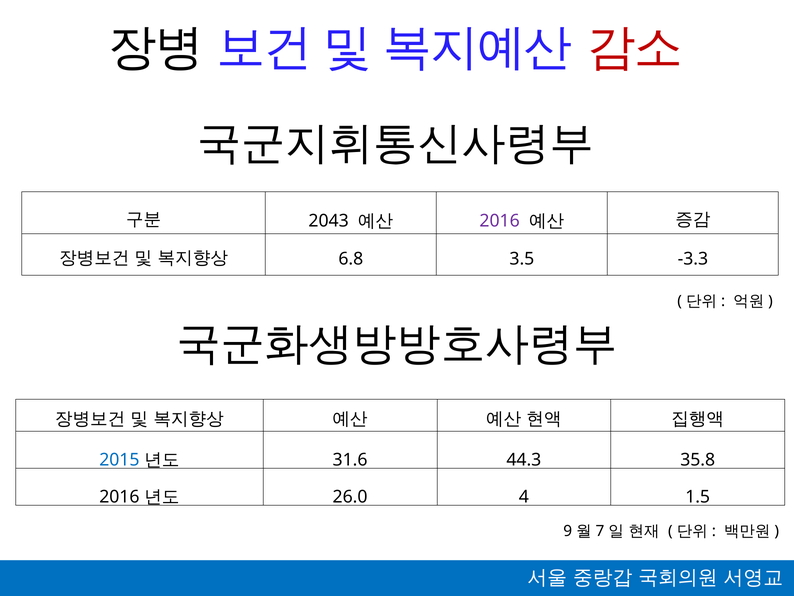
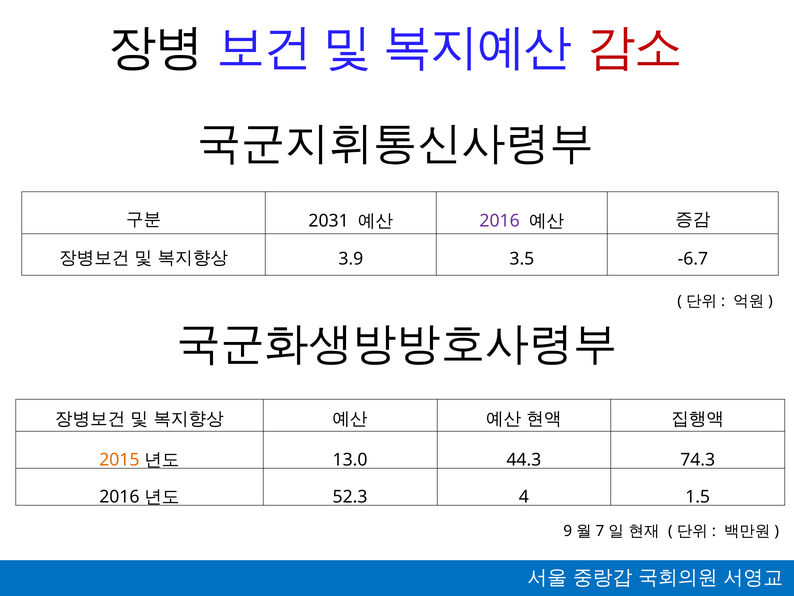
2043: 2043 -> 2031
6.8: 6.8 -> 3.9
-3.3: -3.3 -> -6.7
2015 colour: blue -> orange
31.6: 31.6 -> 13.0
35.8: 35.8 -> 74.3
26.0: 26.0 -> 52.3
